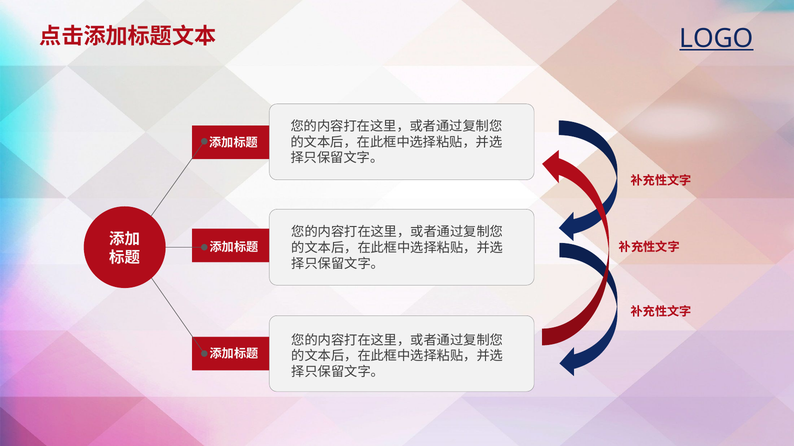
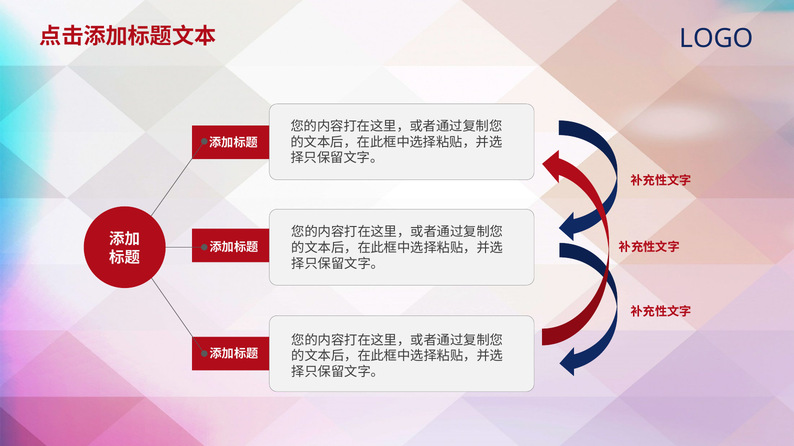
LOGO underline: present -> none
